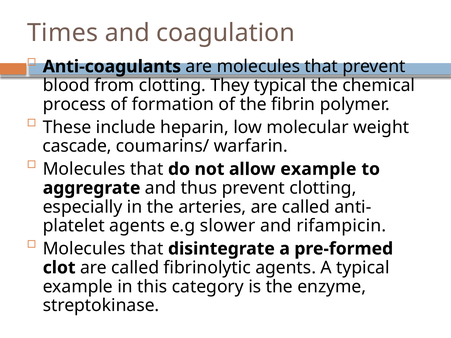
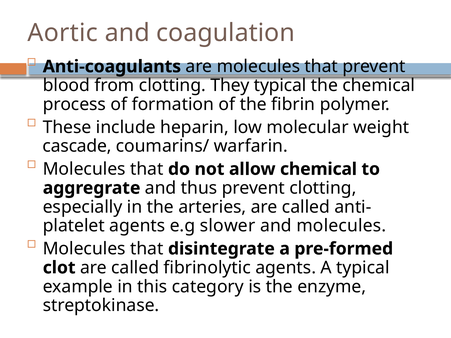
Times: Times -> Aortic
allow example: example -> chemical
and rifampicin: rifampicin -> molecules
